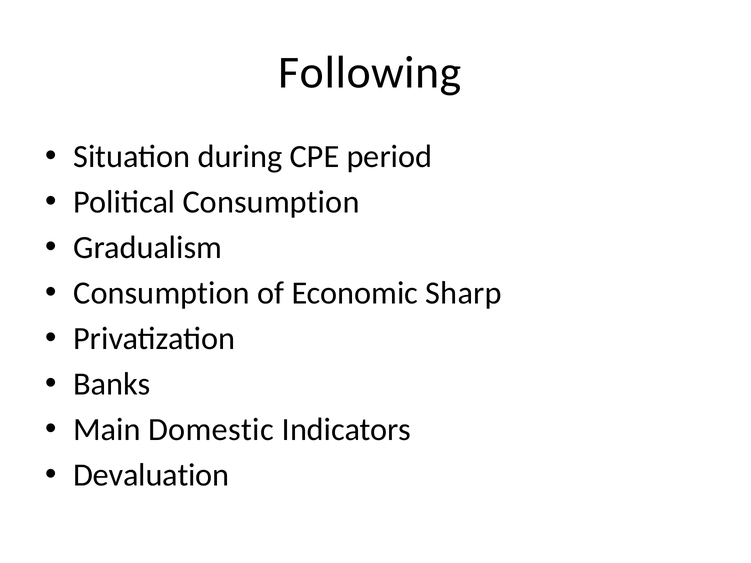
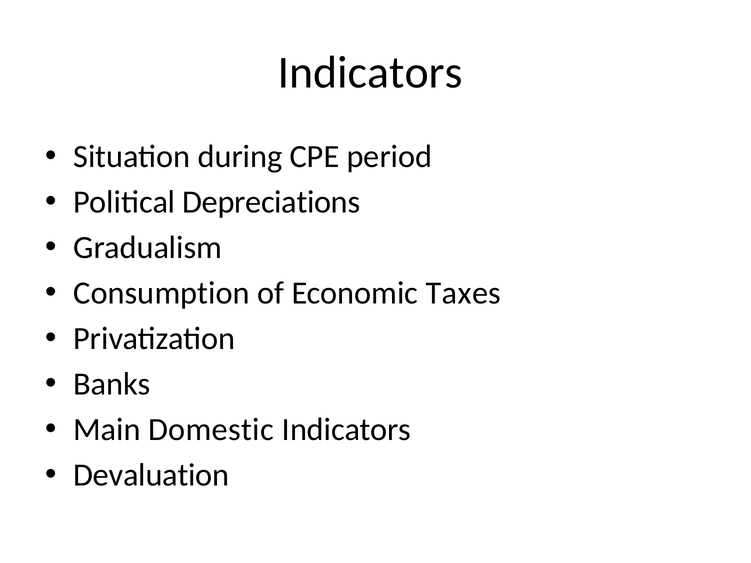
Following at (370, 73): Following -> Indicators
Political Consumption: Consumption -> Depreciations
Sharp: Sharp -> Taxes
